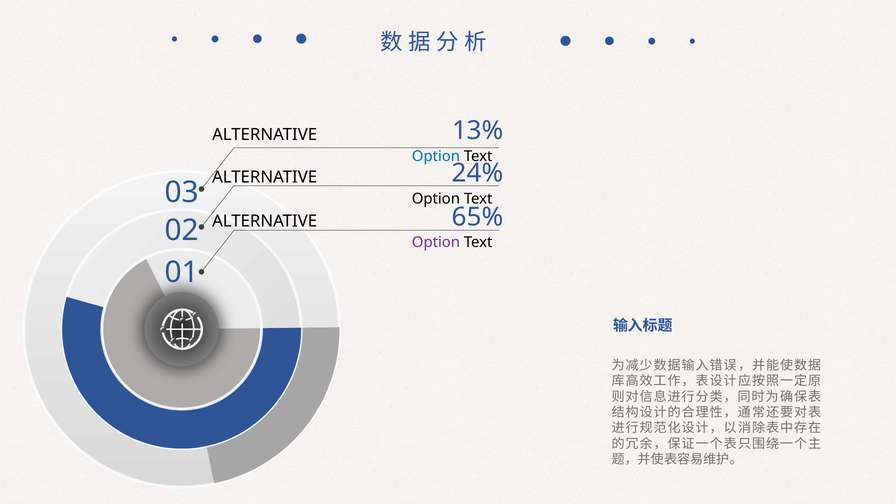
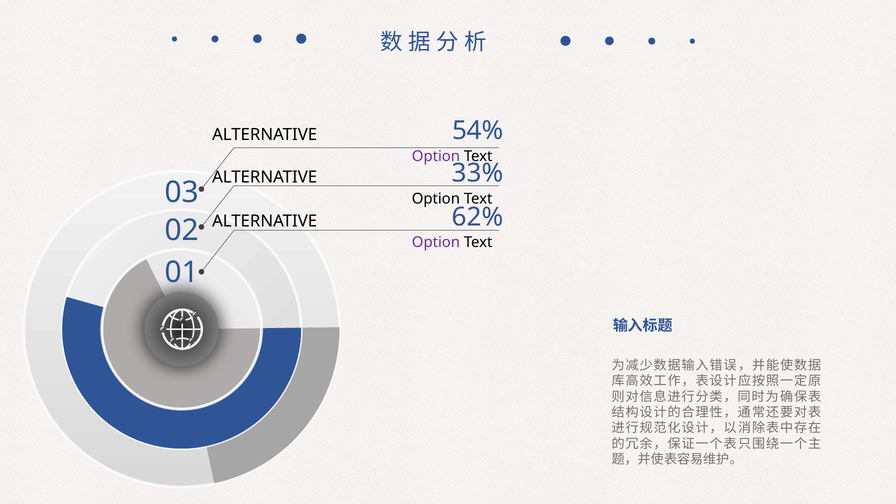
13%: 13% -> 54%
Option at (436, 156) colour: blue -> purple
24%: 24% -> 33%
65%: 65% -> 62%
